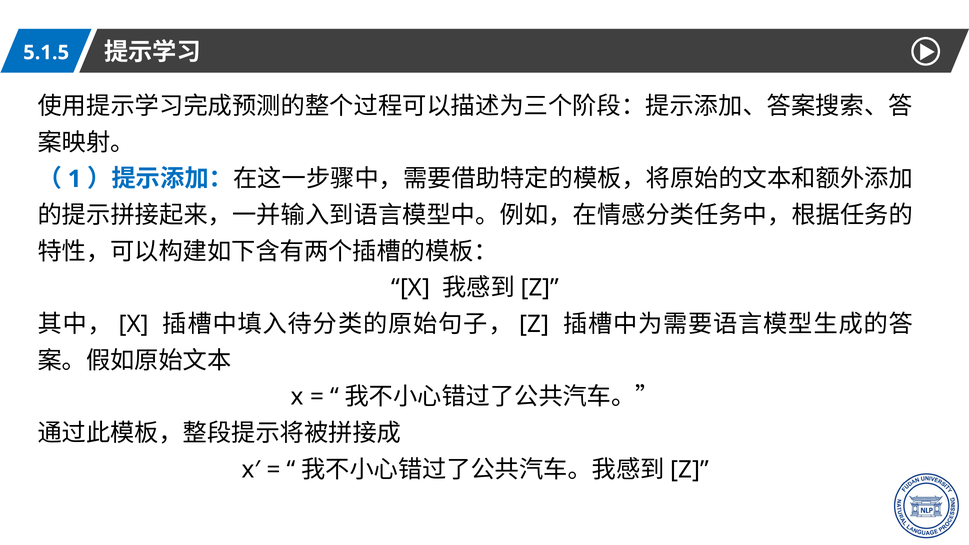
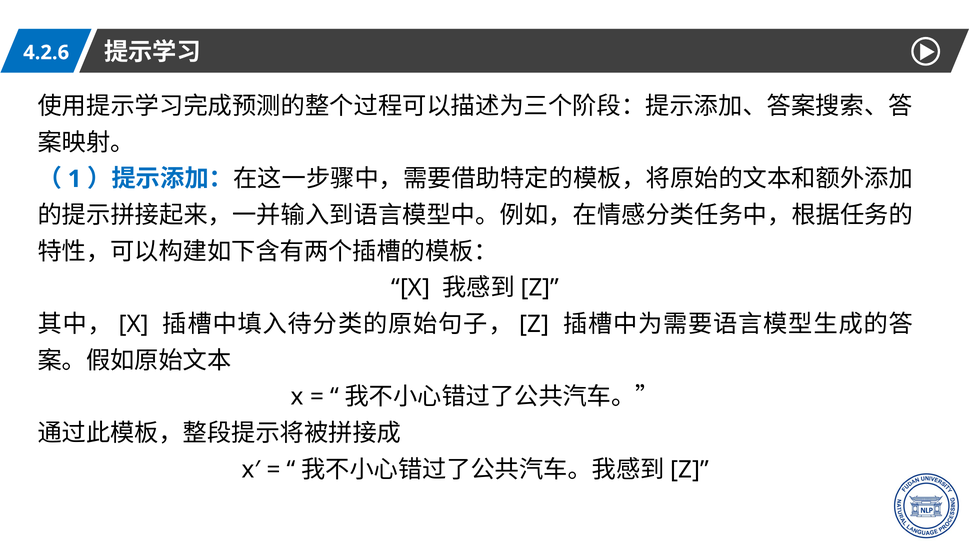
5.1.5: 5.1.5 -> 4.2.6
